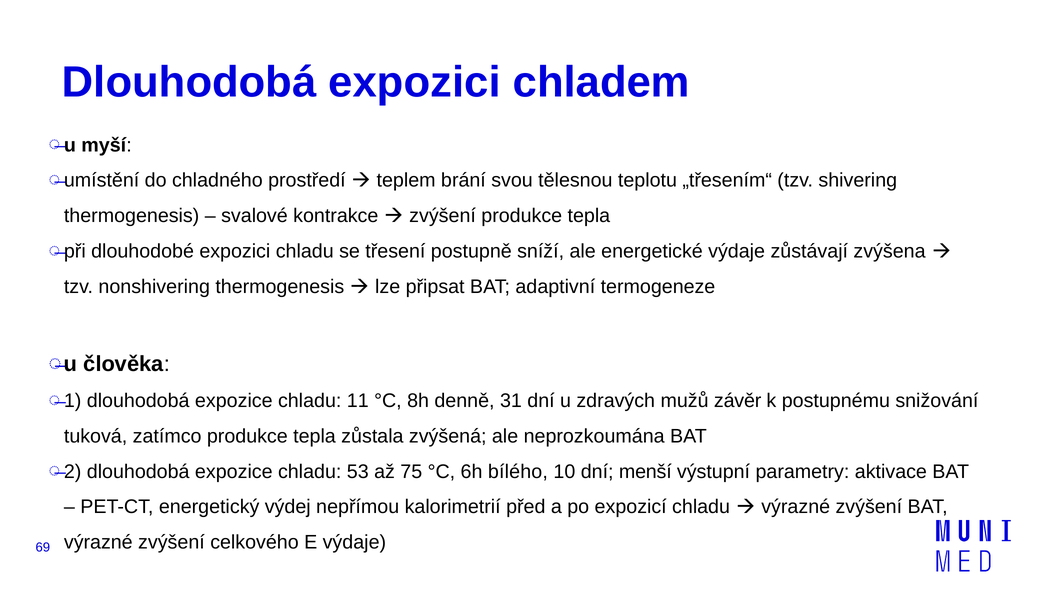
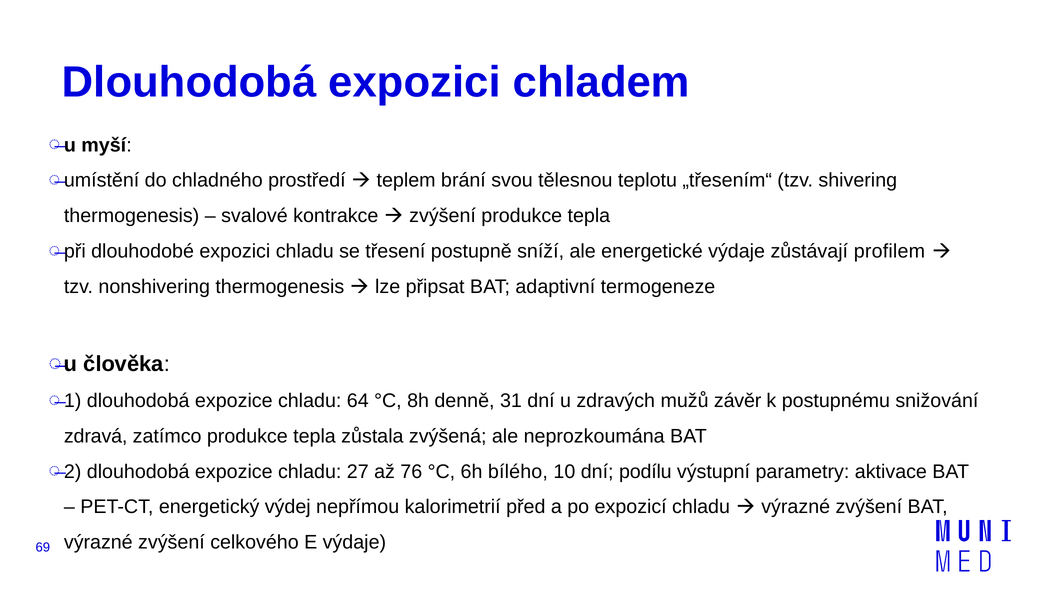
zvýšena: zvýšena -> profilem
11: 11 -> 64
tuková: tuková -> zdravá
53: 53 -> 27
75: 75 -> 76
menší: menší -> podílu
